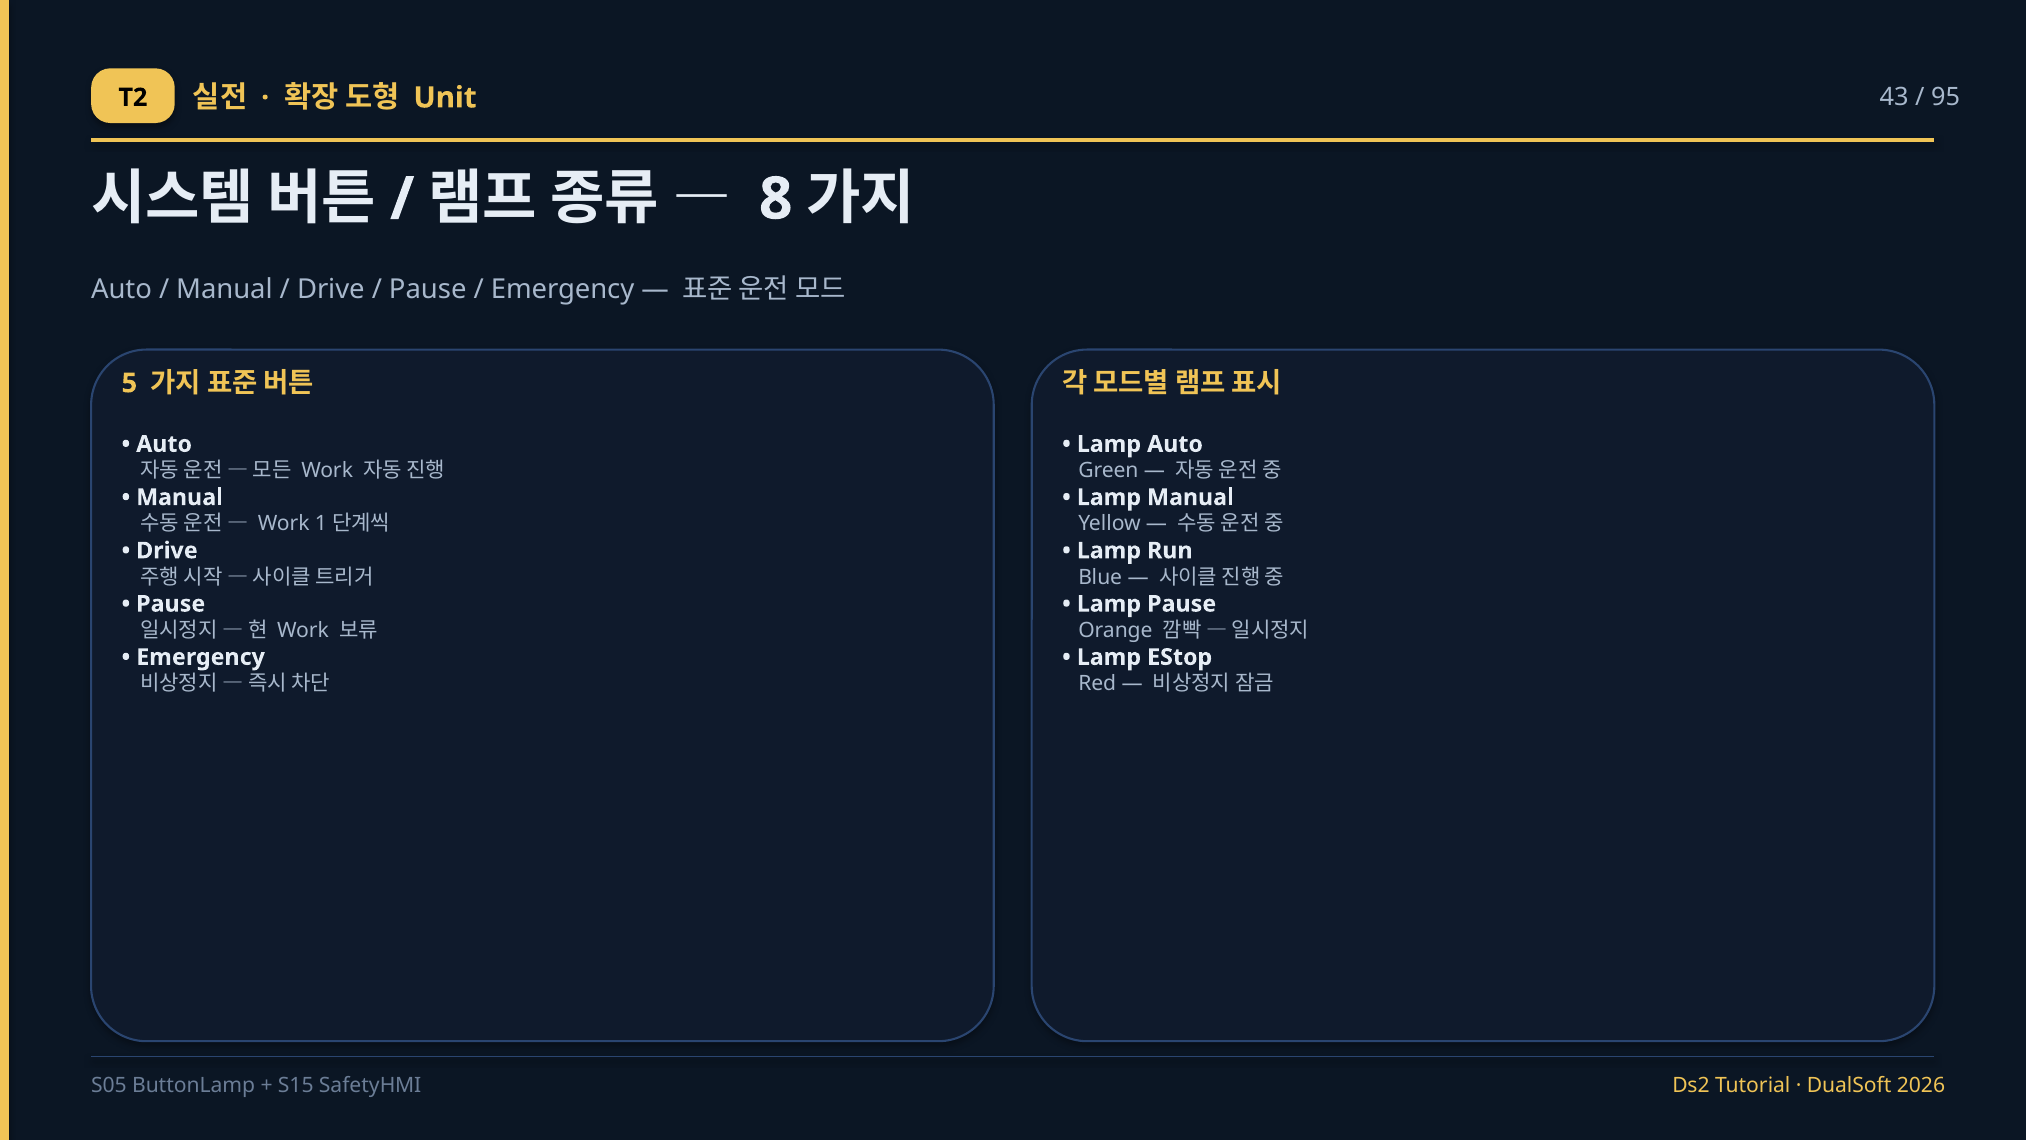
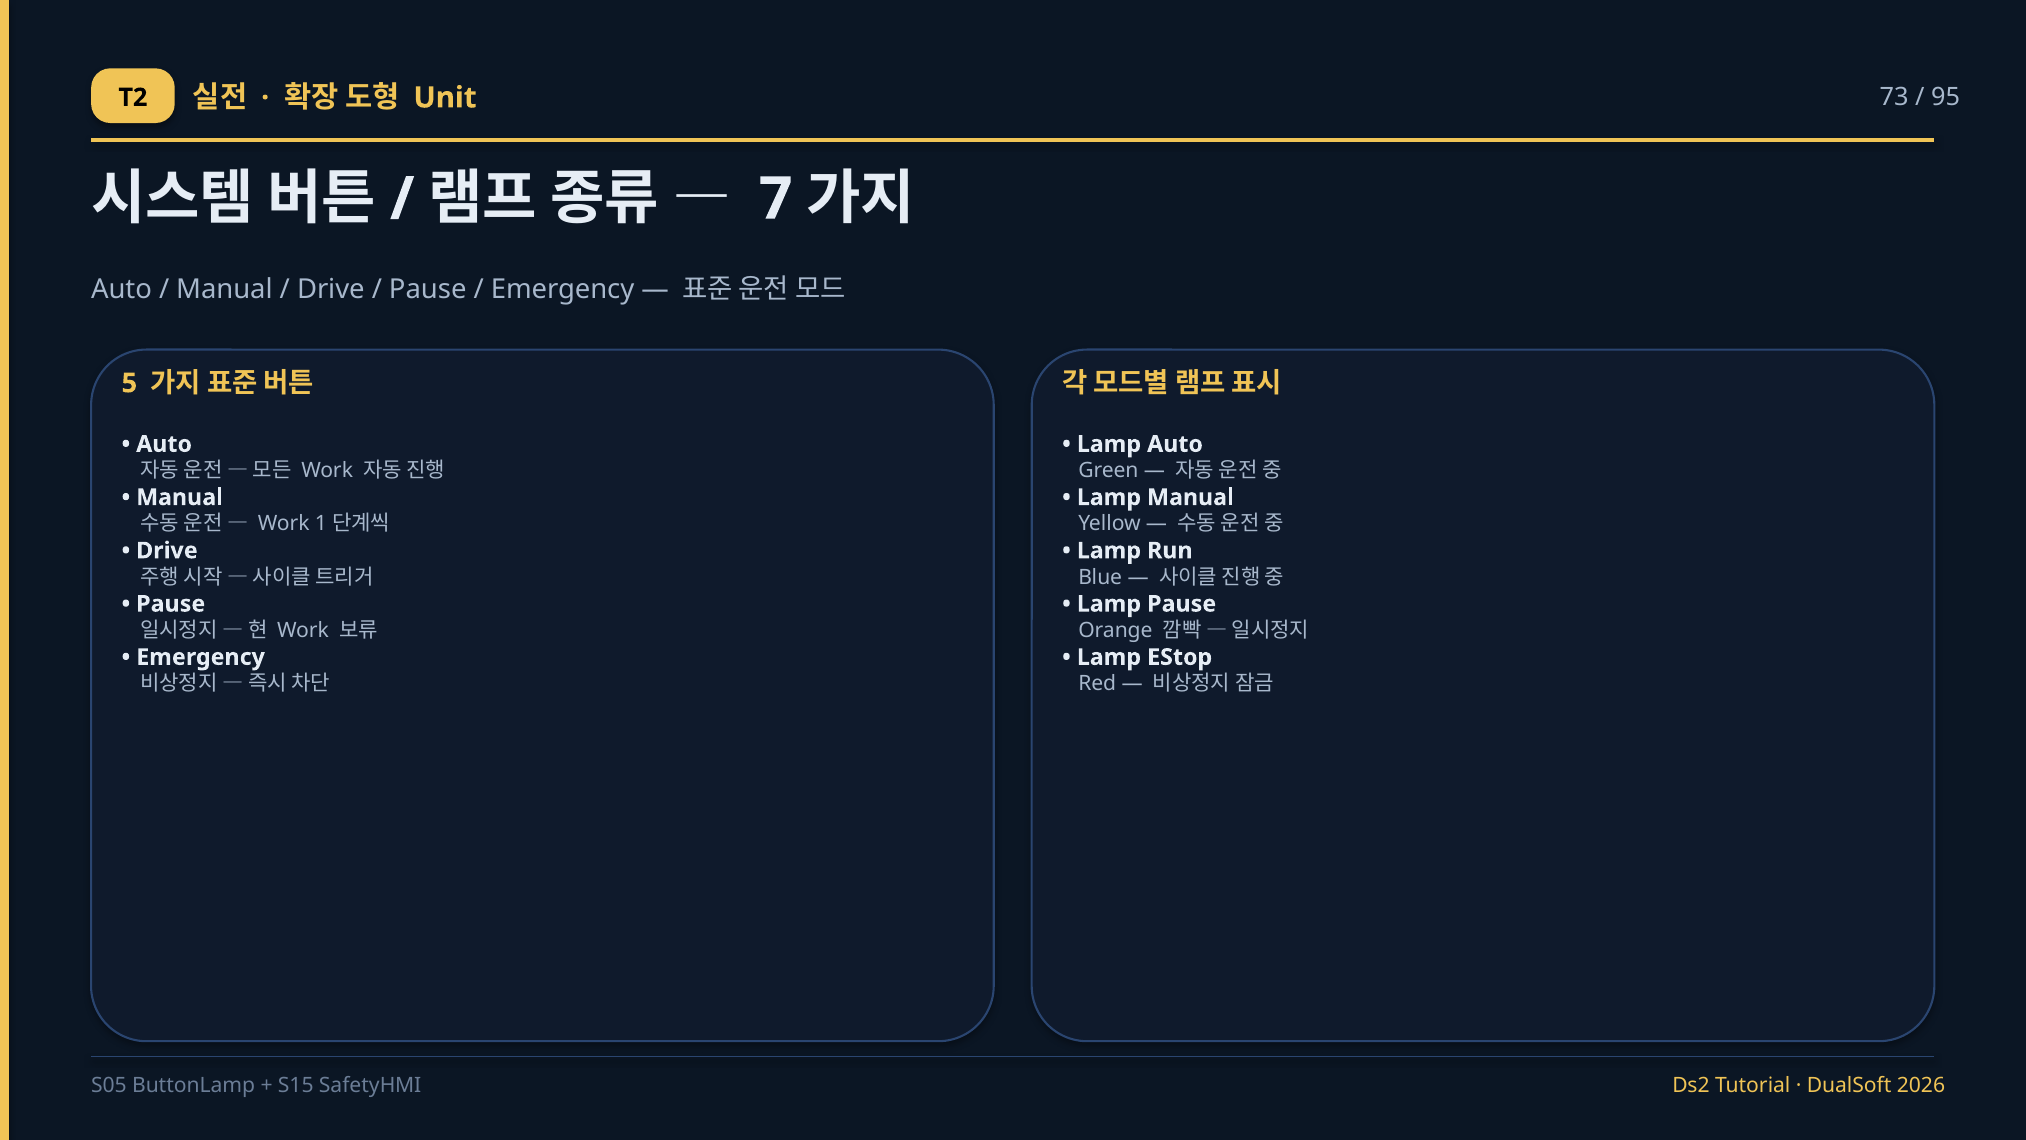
43: 43 -> 73
8: 8 -> 7
